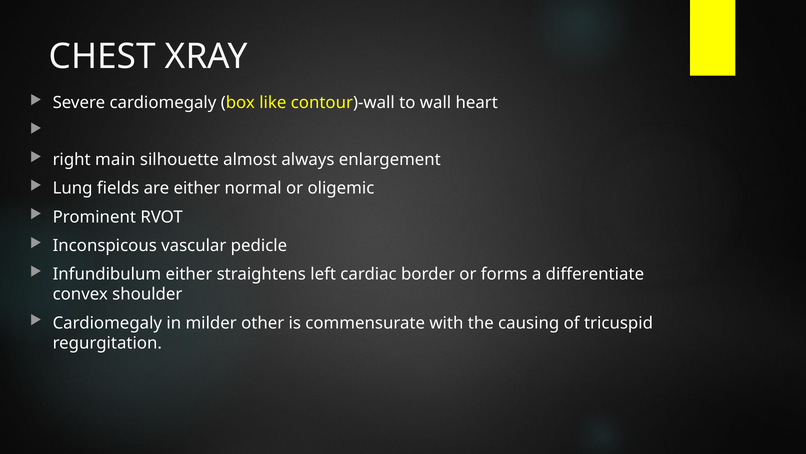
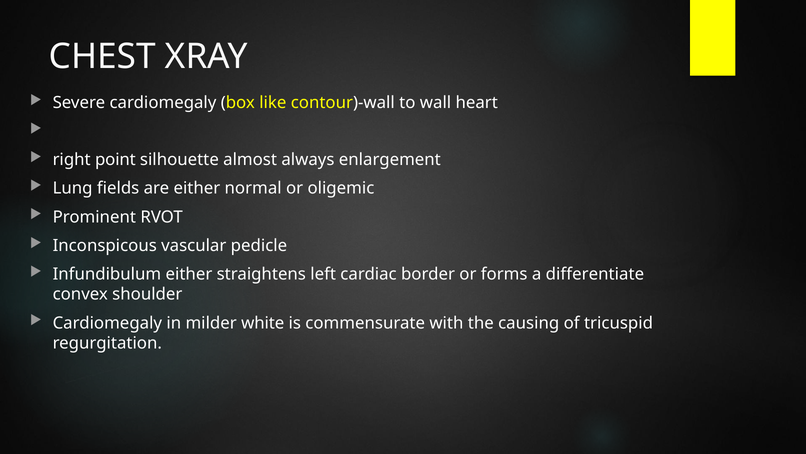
main: main -> point
other: other -> white
